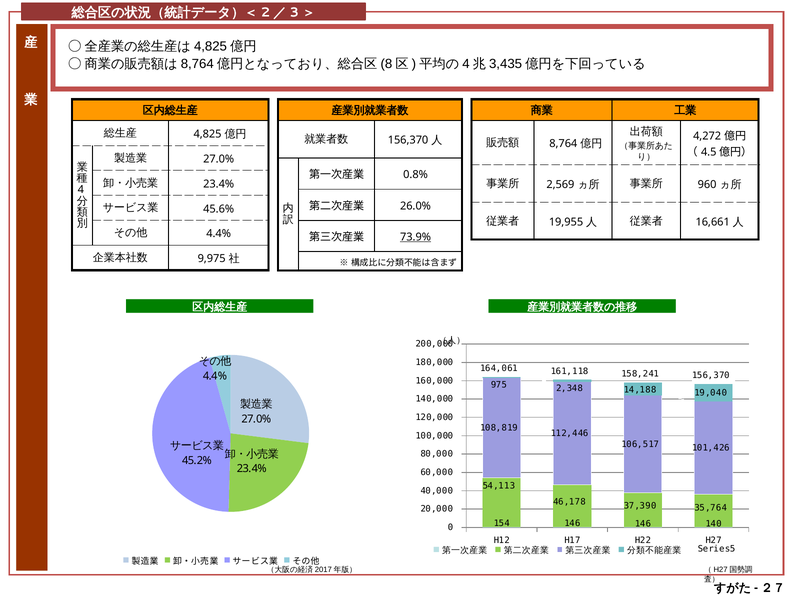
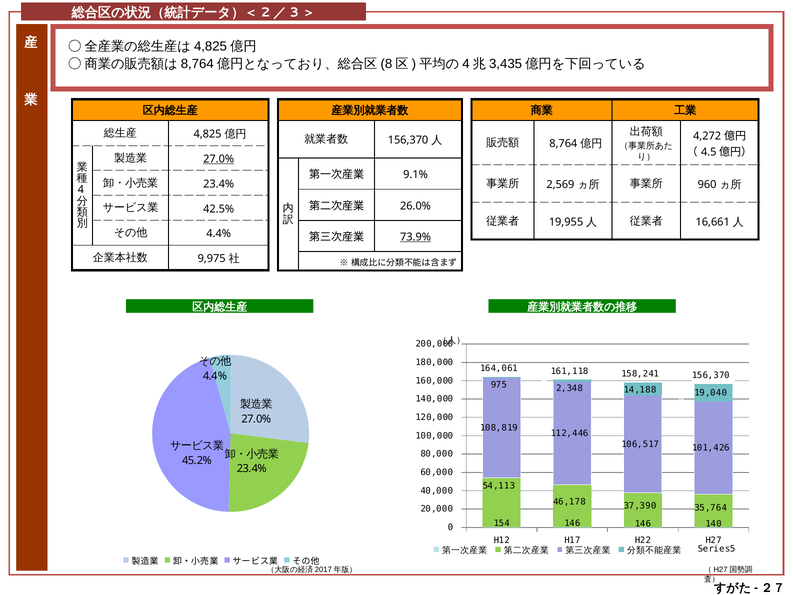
27.0% at (219, 159) underline: none -> present
0.8%: 0.8% -> 9.1%
45.6%: 45.6% -> 42.5%
